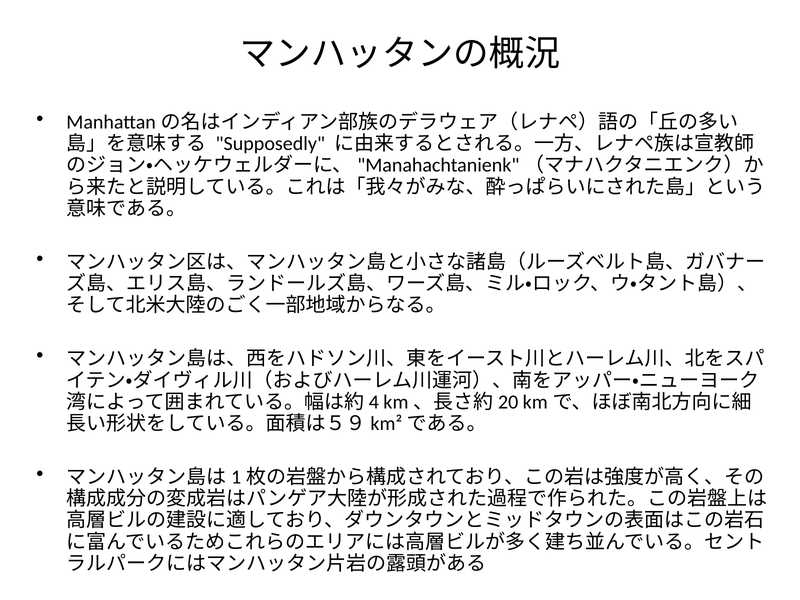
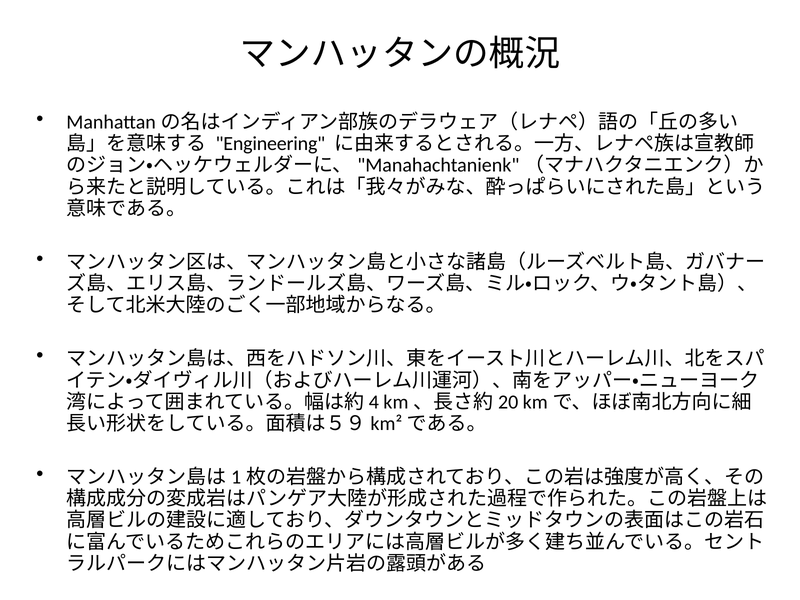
Supposedly: Supposedly -> Engineering
